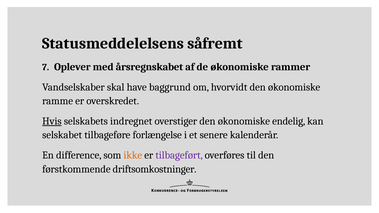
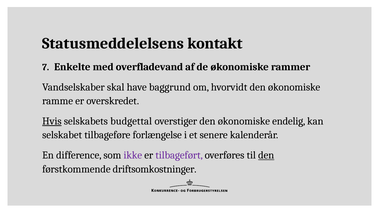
såfremt: såfremt -> kontakt
Oplever: Oplever -> Enkelte
årsregnskabet: årsregnskabet -> overfladevand
indregnet: indregnet -> budgettal
ikke colour: orange -> purple
den at (266, 155) underline: none -> present
